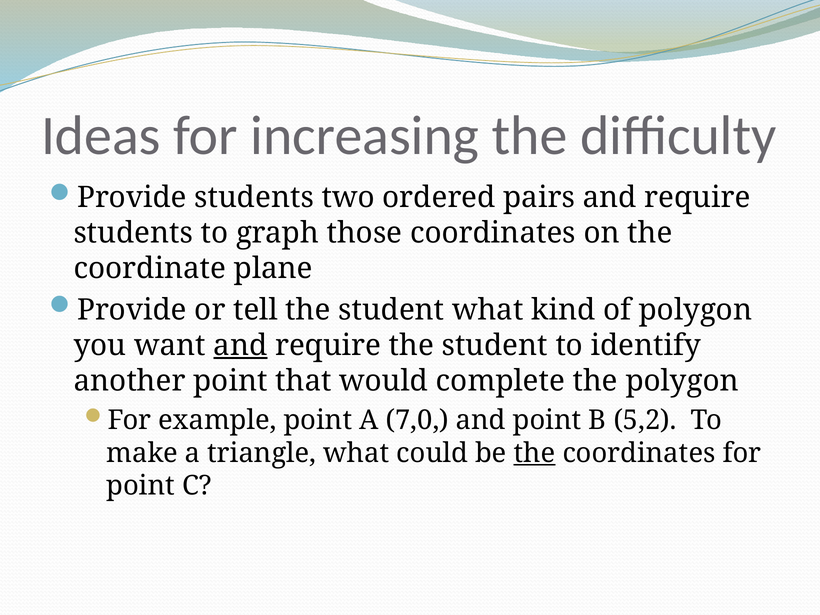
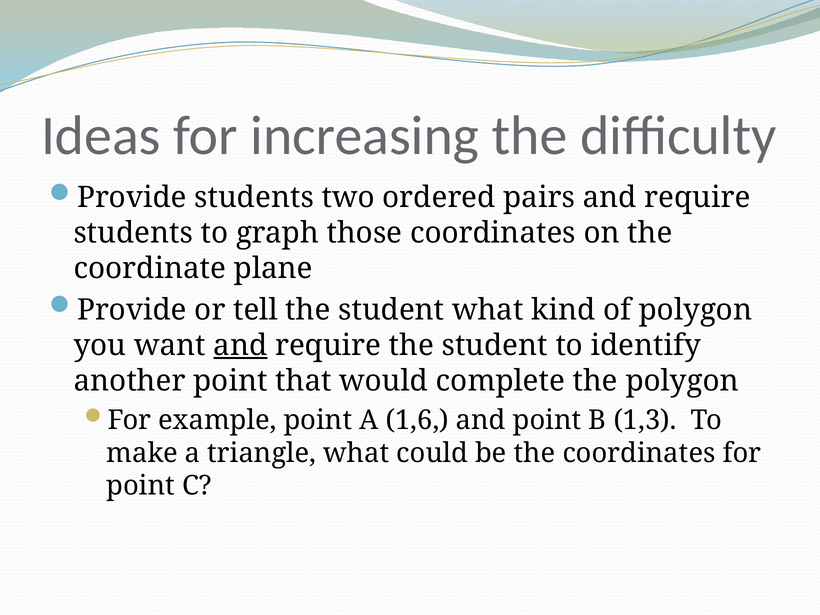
7,0: 7,0 -> 1,6
5,2: 5,2 -> 1,3
the at (535, 453) underline: present -> none
